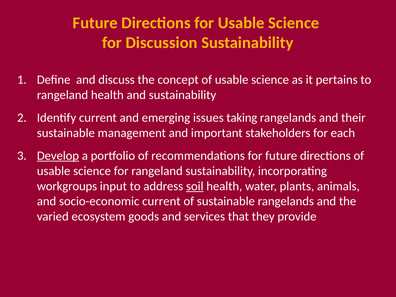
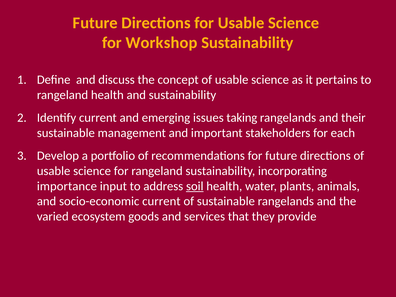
Discussion: Discussion -> Workshop
Develop underline: present -> none
workgroups: workgroups -> importance
